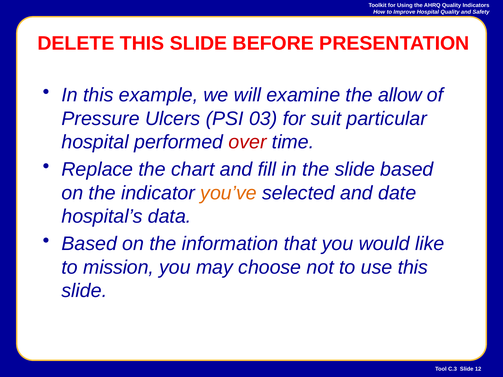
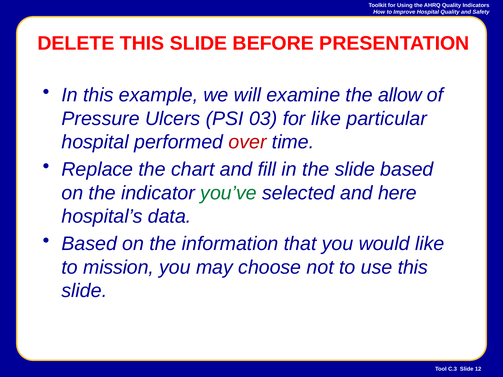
for suit: suit -> like
you’ve colour: orange -> green
date: date -> here
